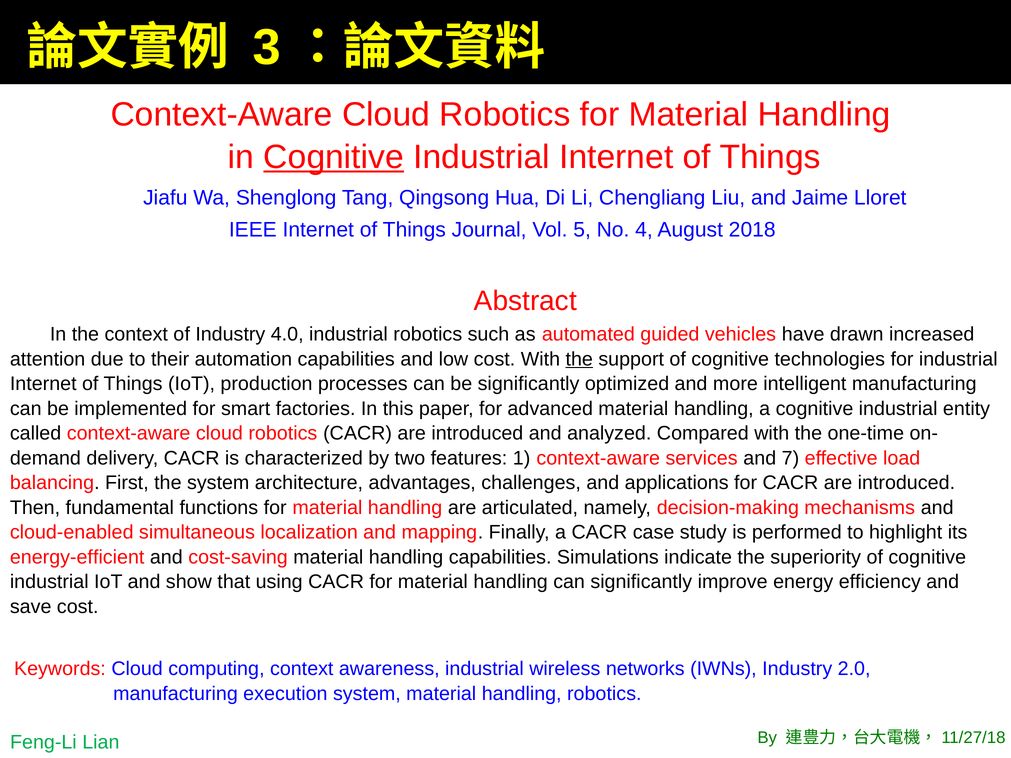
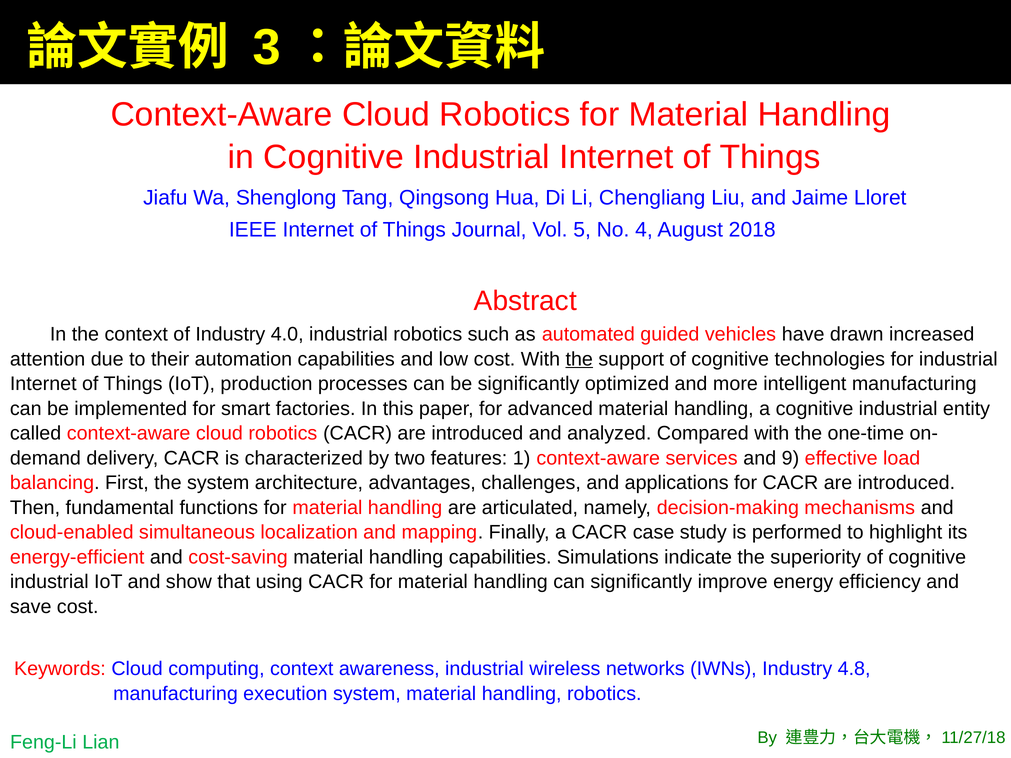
Cognitive at (334, 157) underline: present -> none
7: 7 -> 9
2.0: 2.0 -> 4.8
